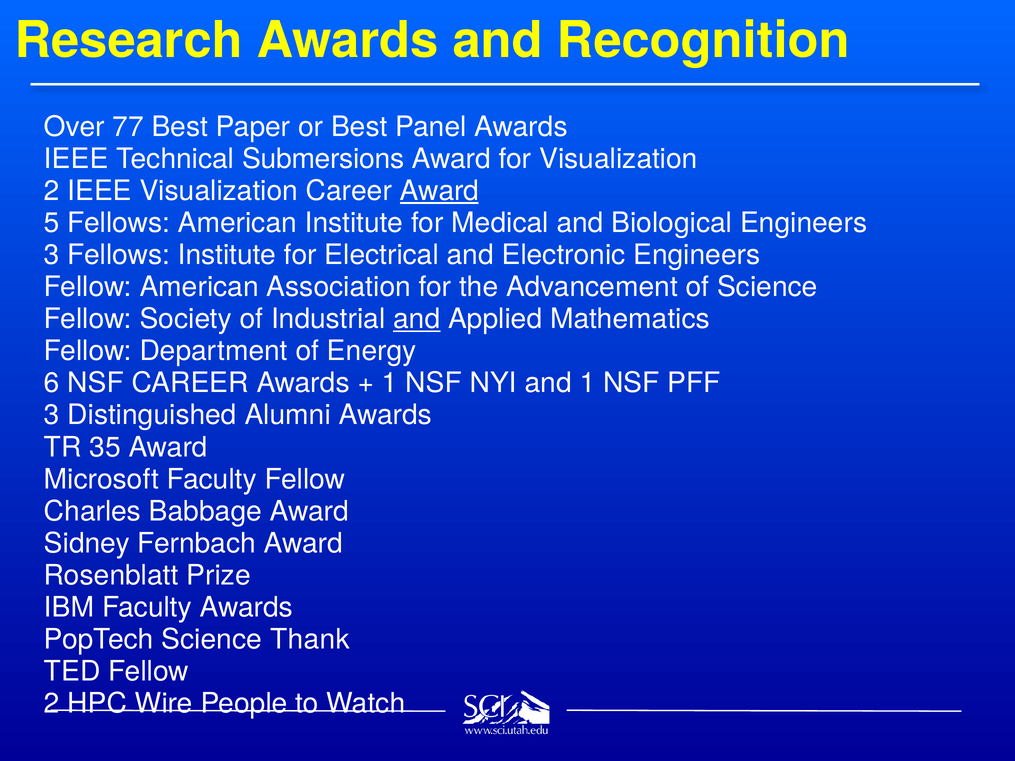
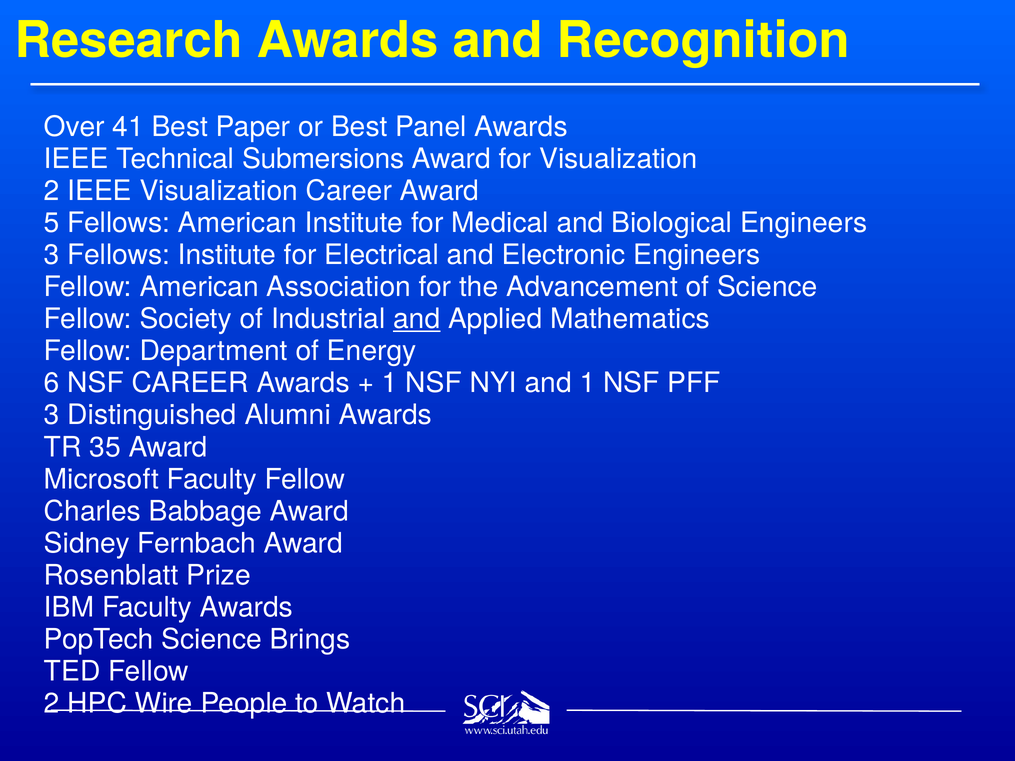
77: 77 -> 41
Award at (439, 191) underline: present -> none
Thank: Thank -> Brings
